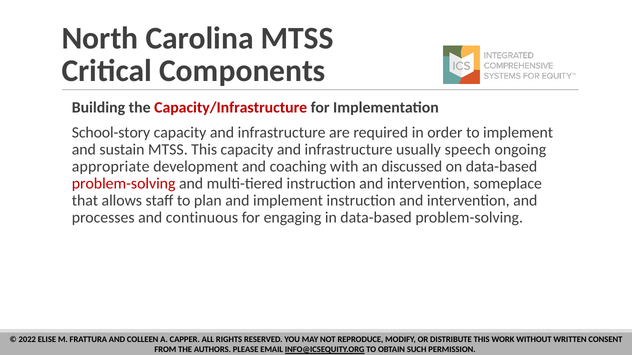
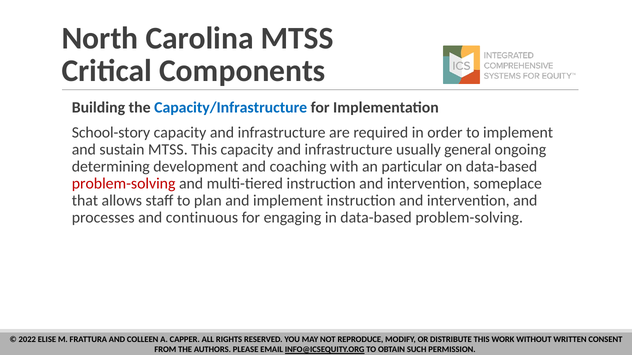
Capacity/Infrastructure colour: red -> blue
speech: speech -> general
appropriate: appropriate -> determining
discussed: discussed -> particular
